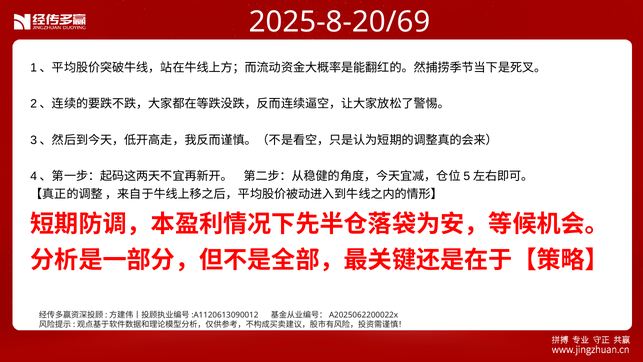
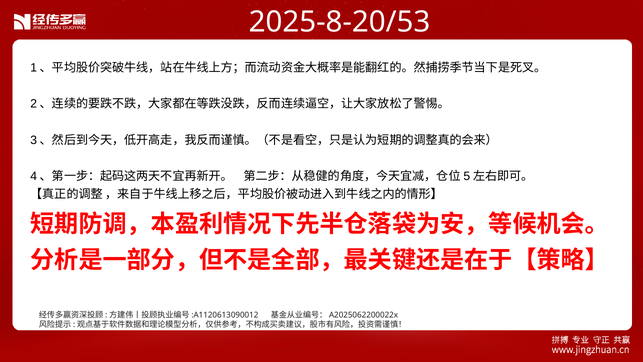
2025-8-20/69: 2025-8-20/69 -> 2025-8-20/53
